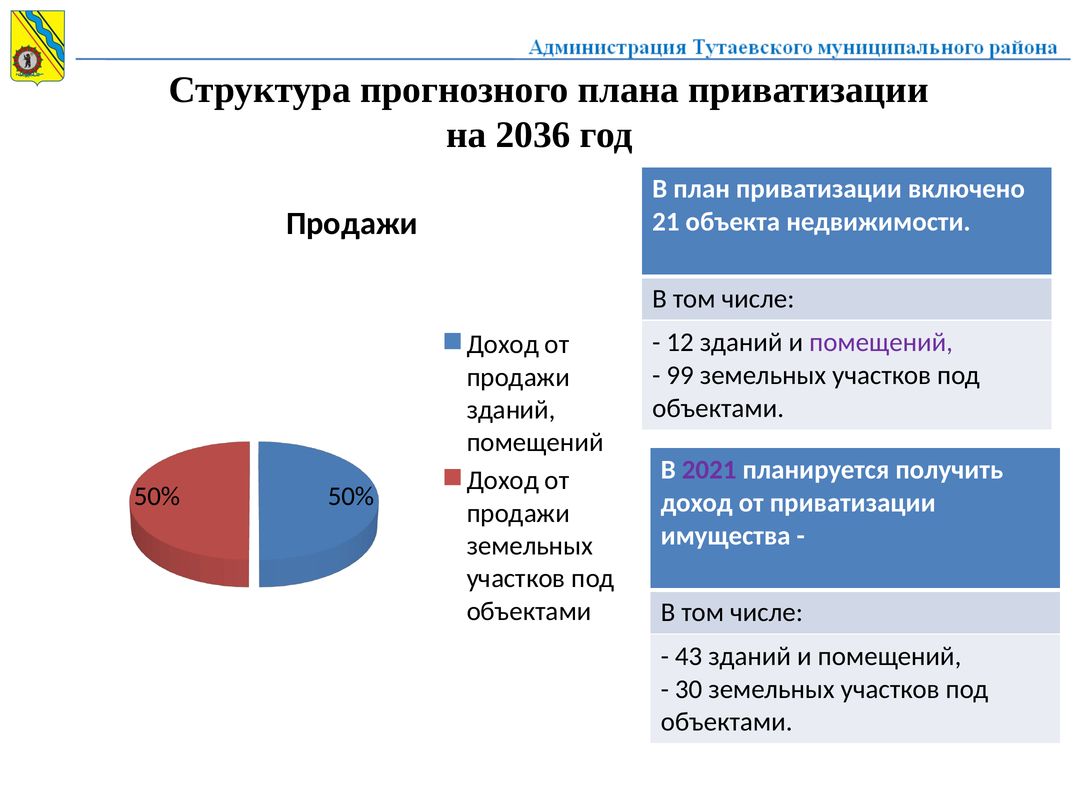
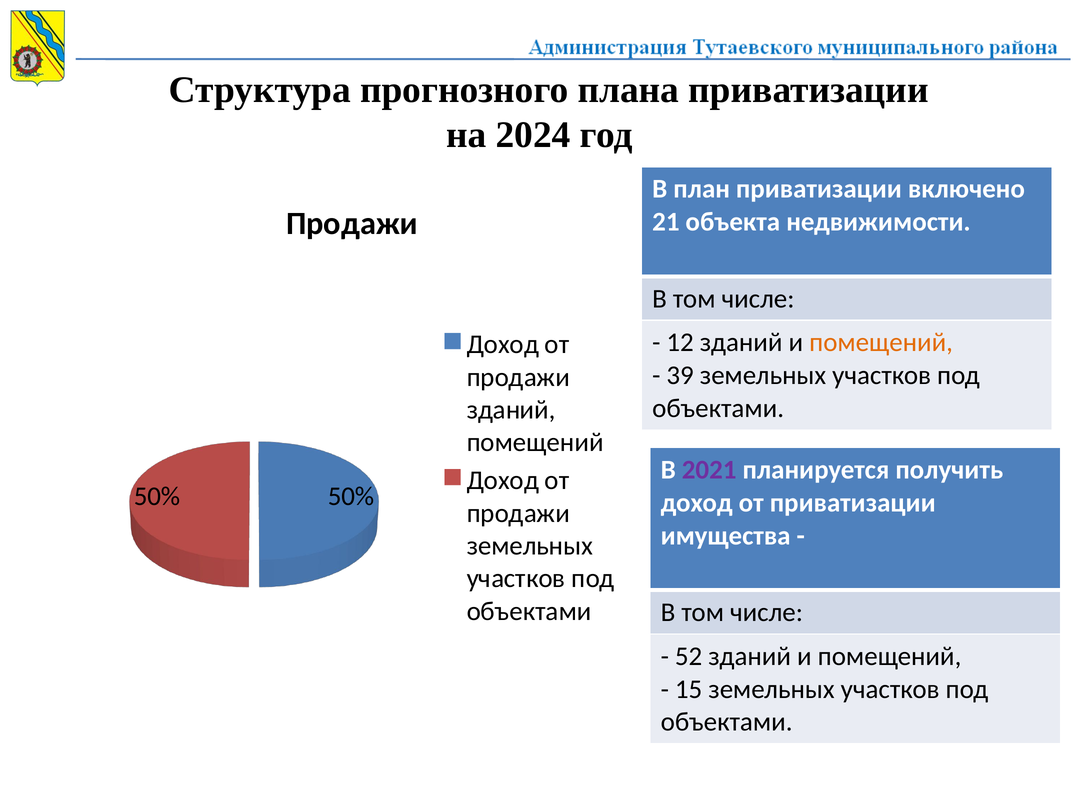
2036: 2036 -> 2024
помещений at (881, 342) colour: purple -> orange
99: 99 -> 39
43: 43 -> 52
30: 30 -> 15
